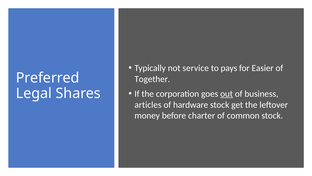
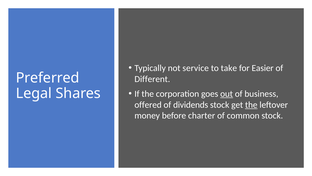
pays: pays -> take
Together: Together -> Different
articles: articles -> offered
hardware: hardware -> dividends
the at (251, 104) underline: none -> present
